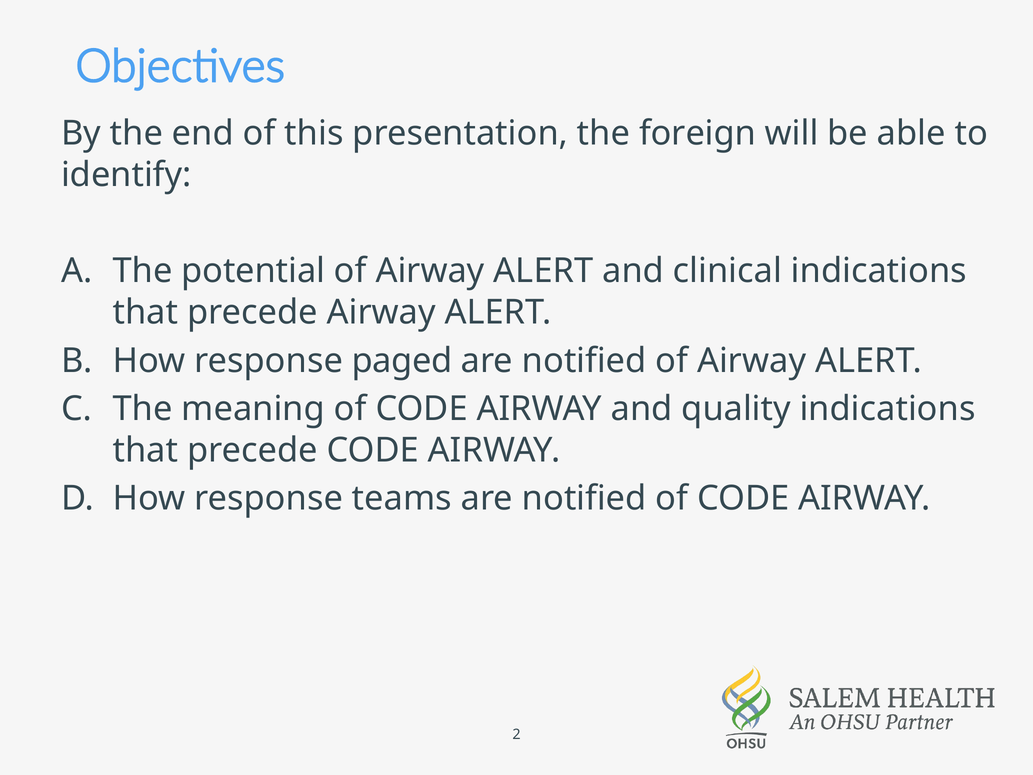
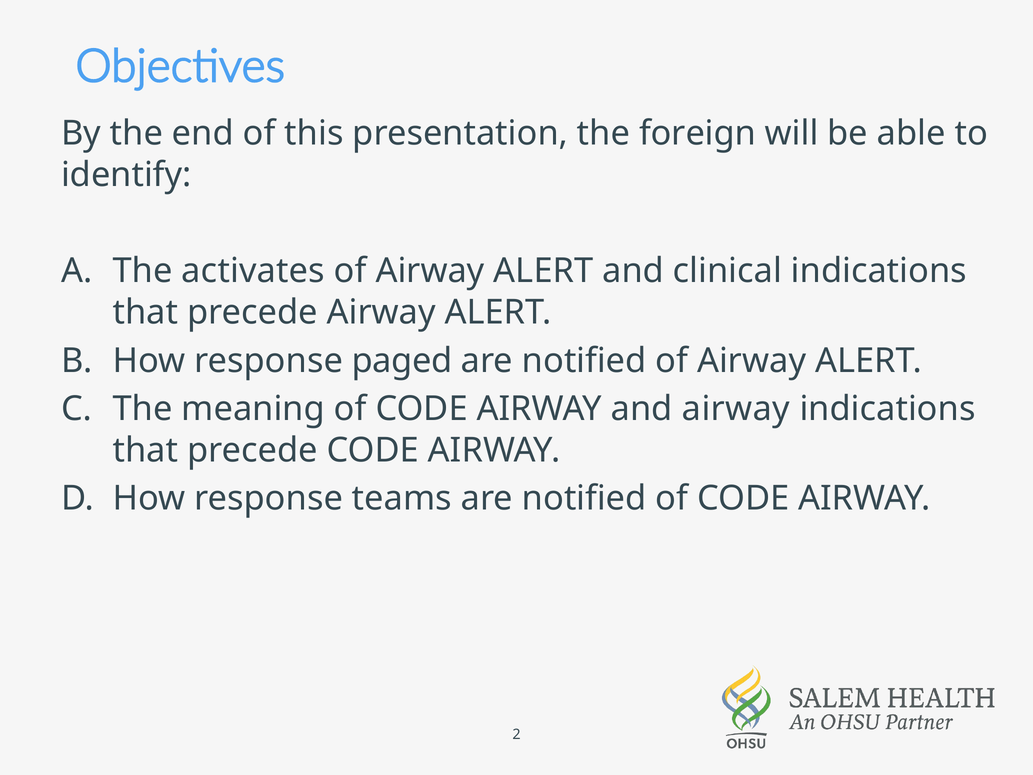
potential: potential -> activates
and quality: quality -> airway
